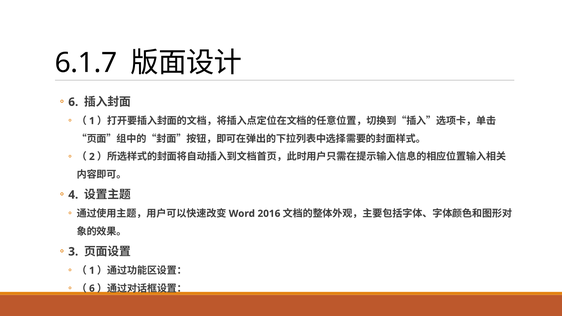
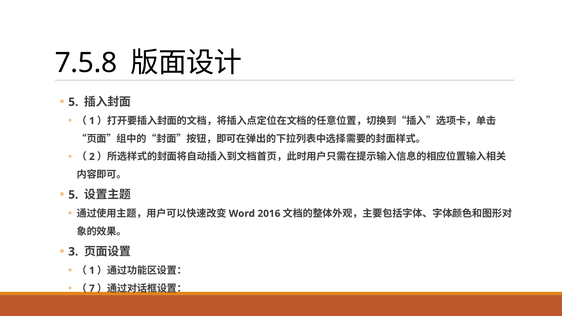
6.1.7: 6.1.7 -> 7.5.8
6 at (73, 102): 6 -> 5
4 at (73, 195): 4 -> 5
6 at (92, 289): 6 -> 7
